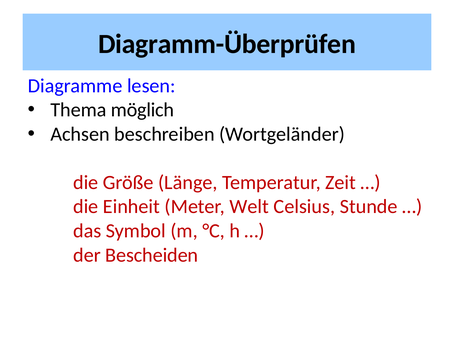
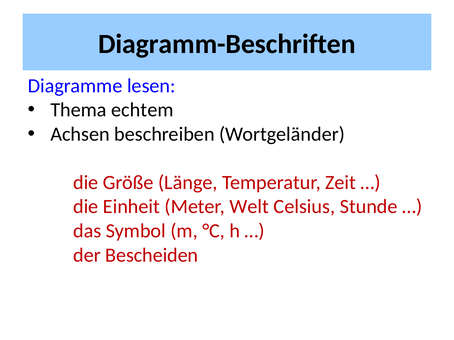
Diagramm-Überprüfen: Diagramm-Überprüfen -> Diagramm-Beschriften
möglich: möglich -> echtem
